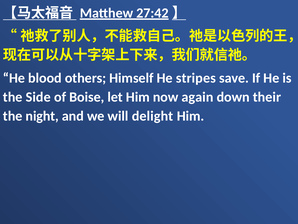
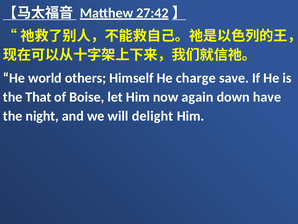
blood: blood -> world
stripes: stripes -> charge
Side: Side -> That
their: their -> have
